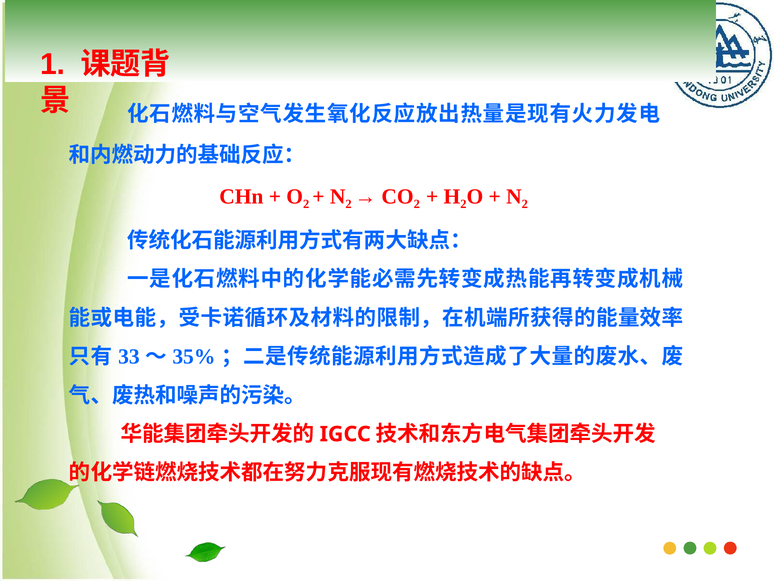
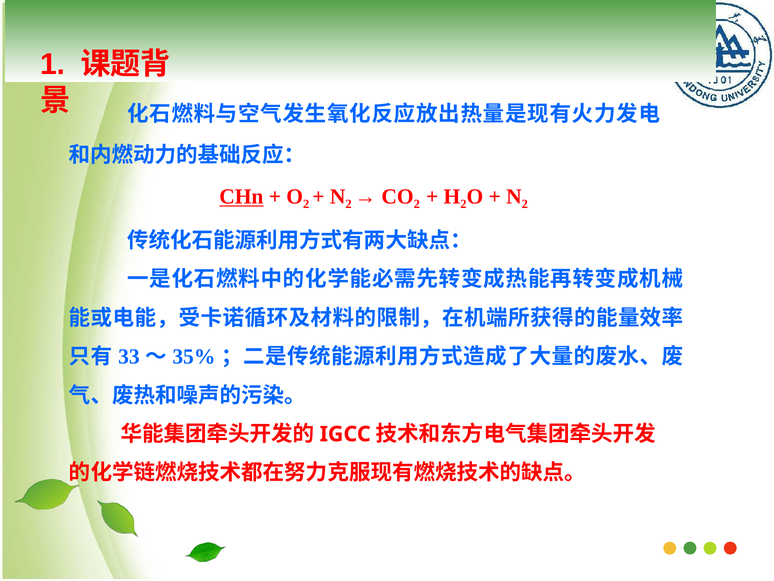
CHn underline: none -> present
